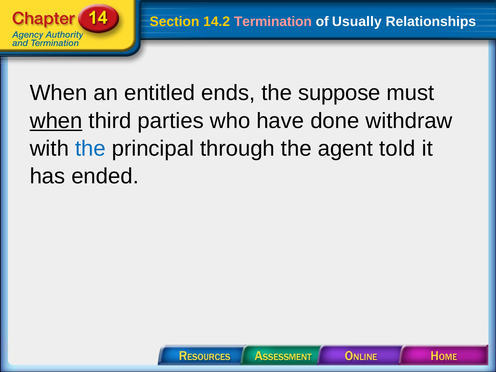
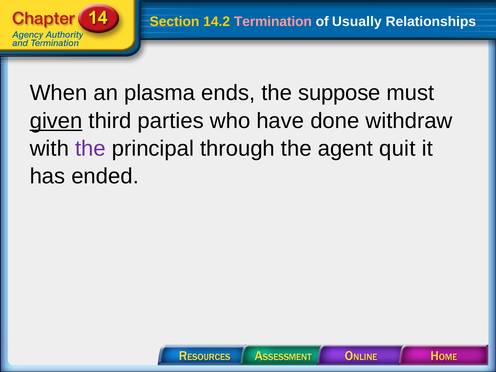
entitled: entitled -> plasma
when at (56, 121): when -> given
the at (90, 148) colour: blue -> purple
told: told -> quit
